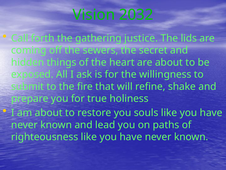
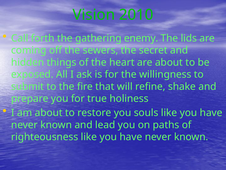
2032: 2032 -> 2010
justice: justice -> enemy
